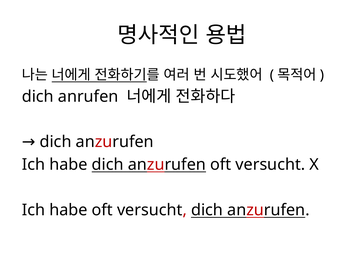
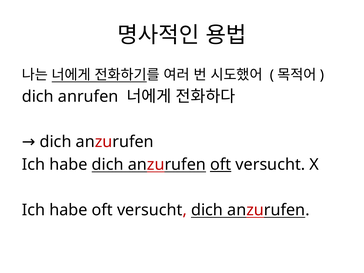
oft at (221, 165) underline: none -> present
